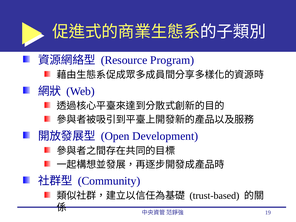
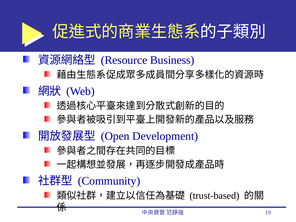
Program: Program -> Business
